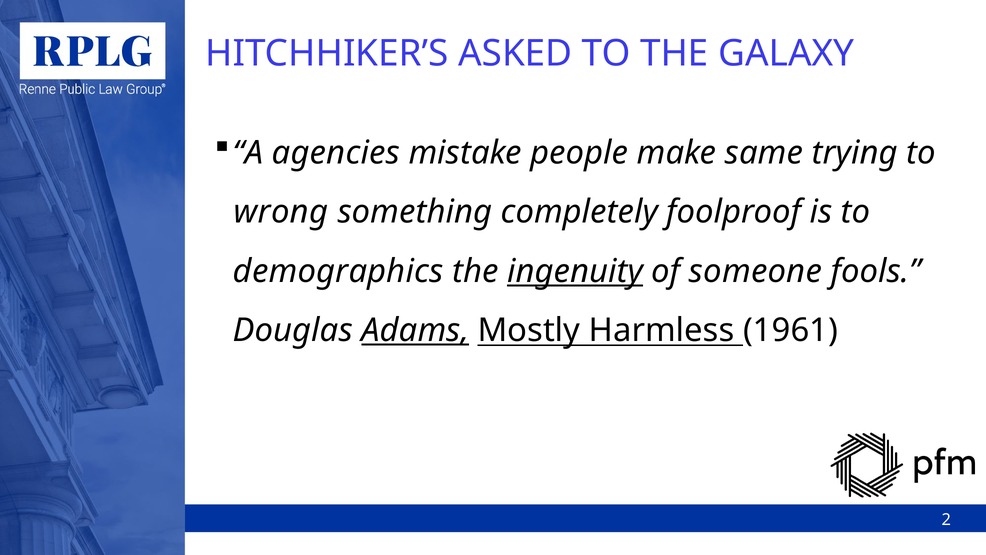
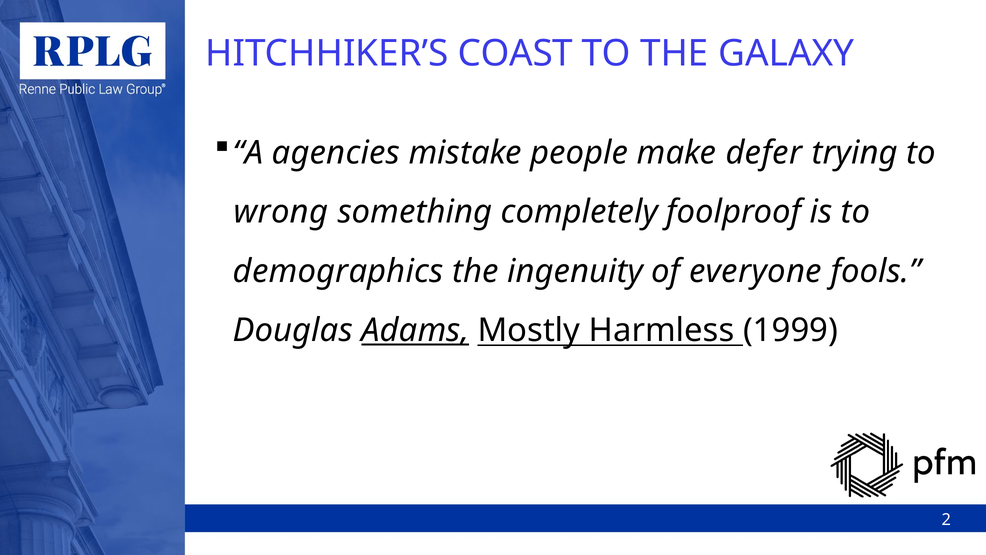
ASKED: ASKED -> COAST
same: same -> defer
ingenuity underline: present -> none
someone: someone -> everyone
1961: 1961 -> 1999
